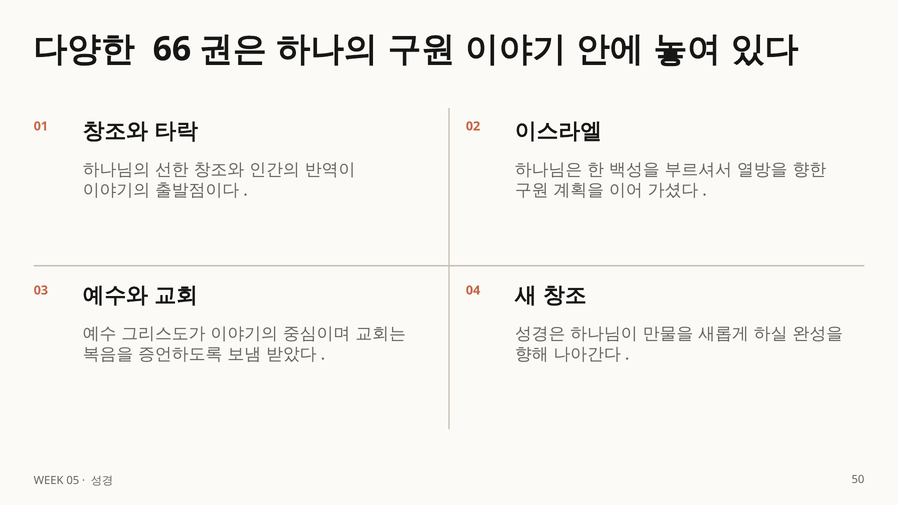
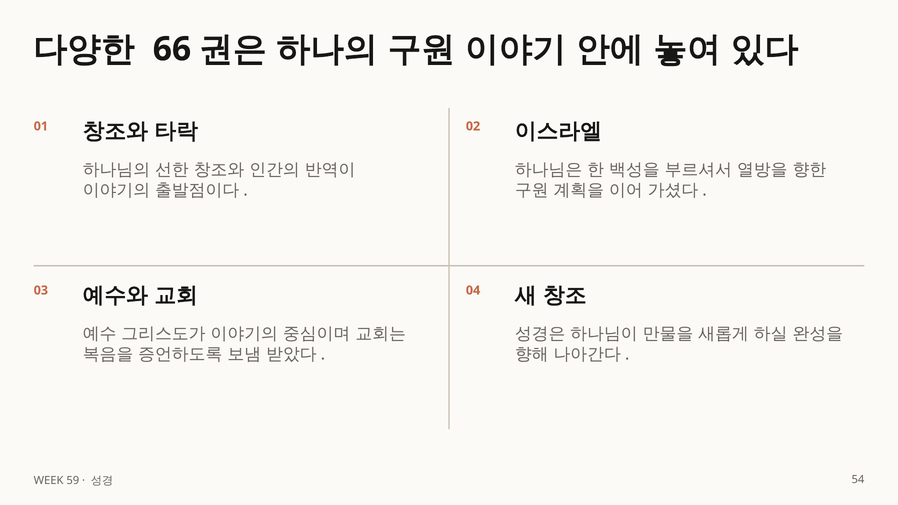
05: 05 -> 59
50: 50 -> 54
